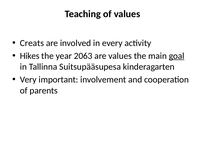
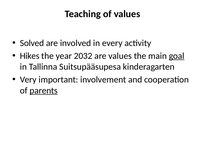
Creats: Creats -> Solved
2063: 2063 -> 2032
parents underline: none -> present
